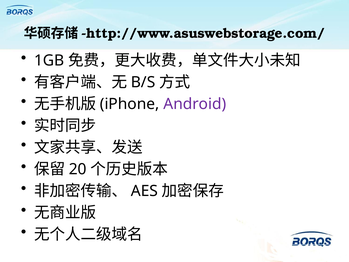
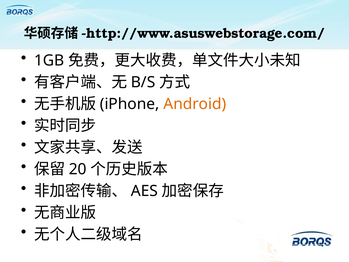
Android colour: purple -> orange
